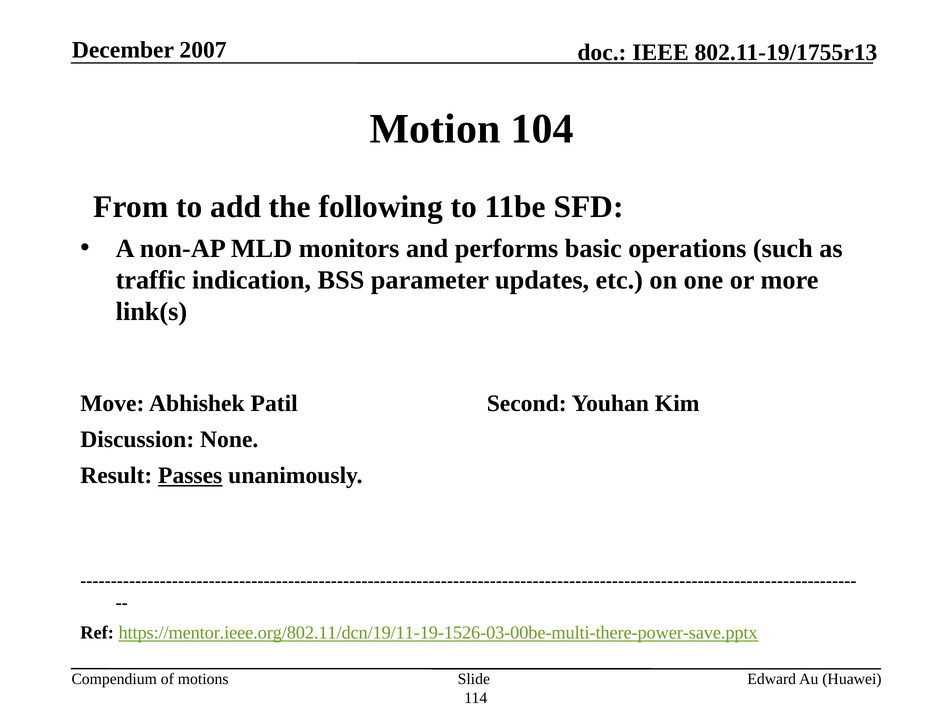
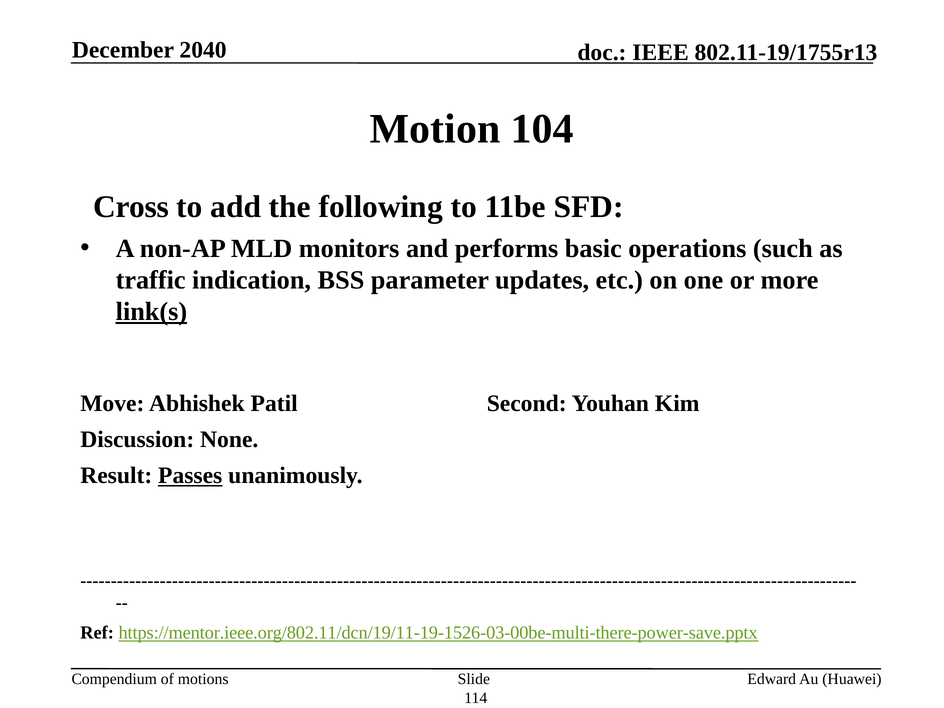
2007: 2007 -> 2040
From: From -> Cross
link(s underline: none -> present
